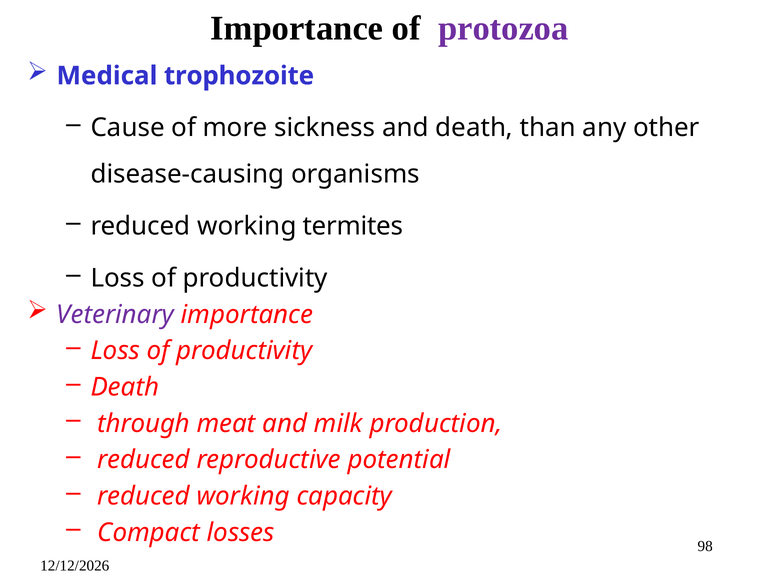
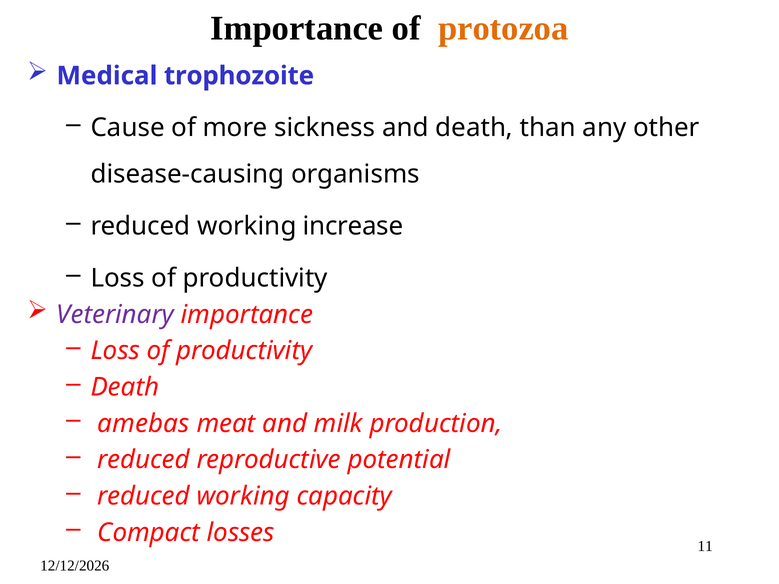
protozoa colour: purple -> orange
termites: termites -> increase
through: through -> amebas
98: 98 -> 11
